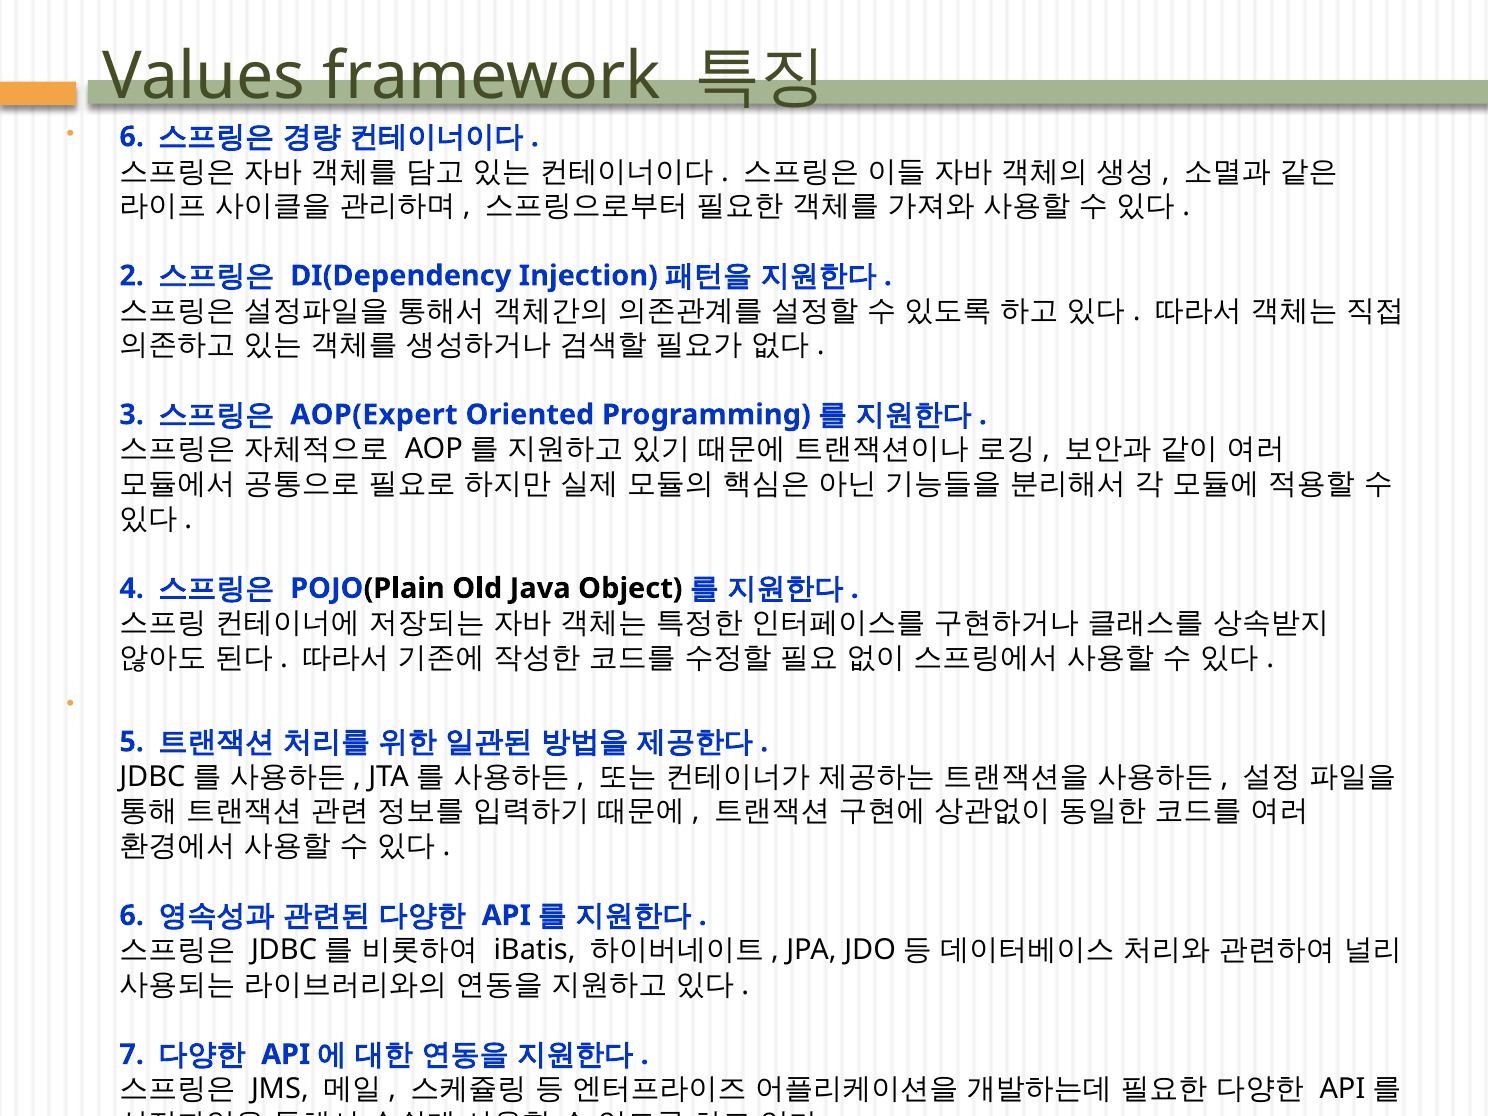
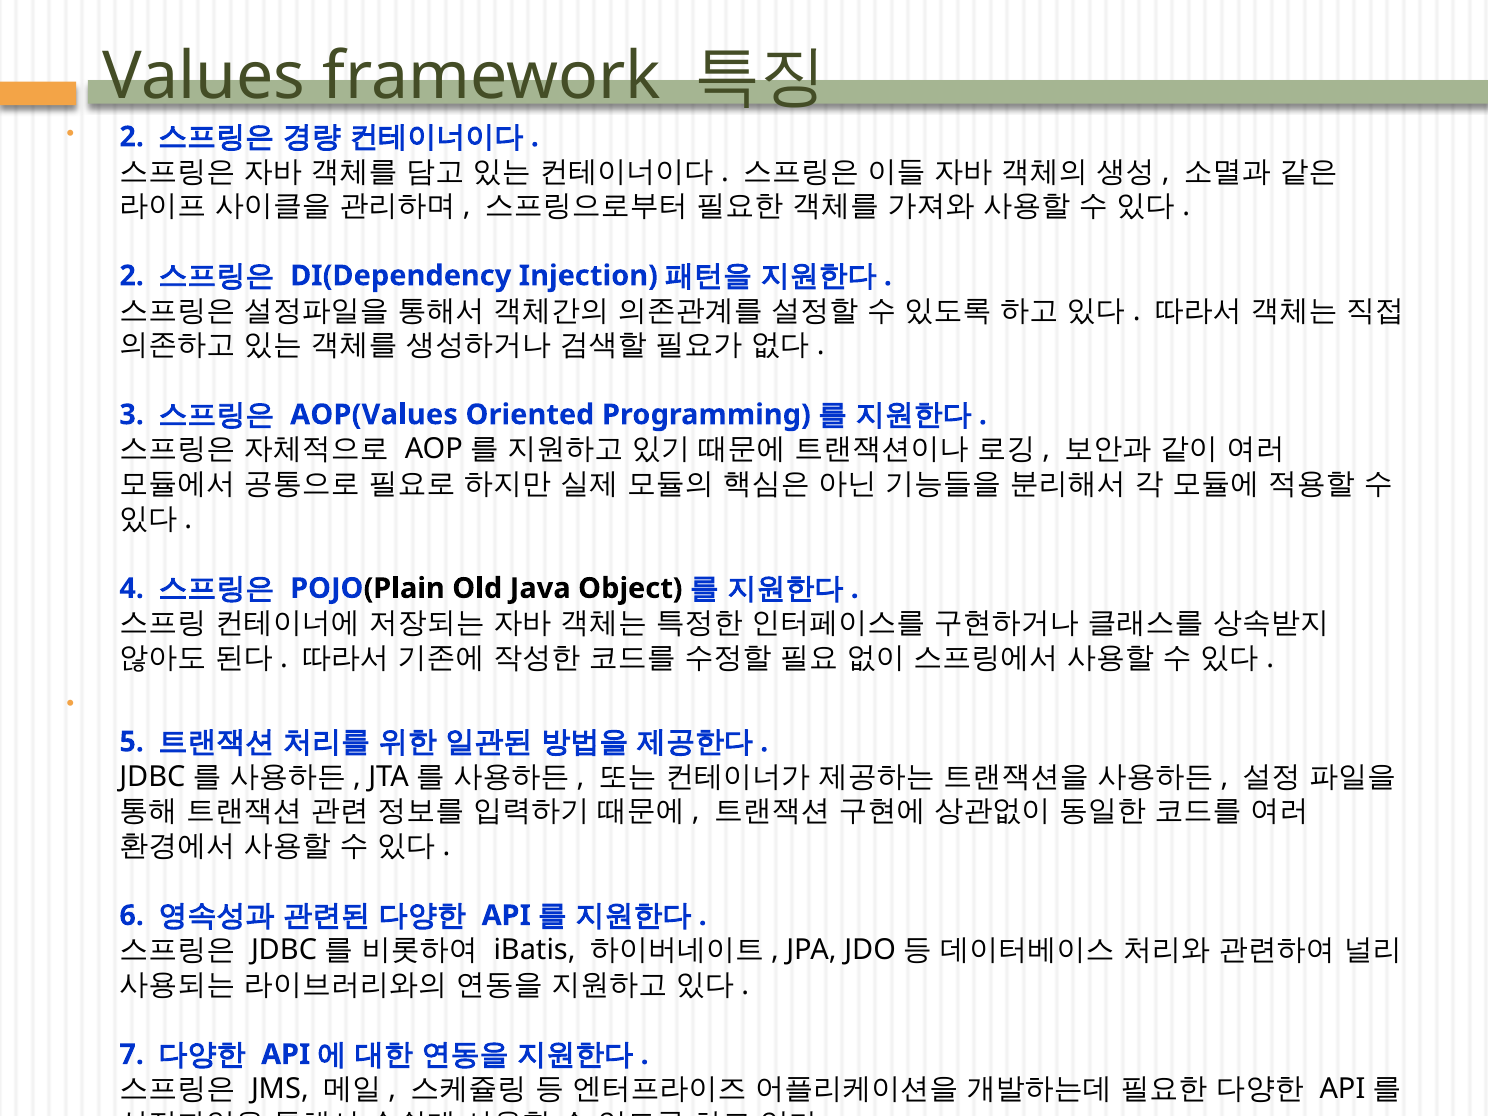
6 at (132, 137): 6 -> 2
AOP(Expert: AOP(Expert -> AOP(Values
